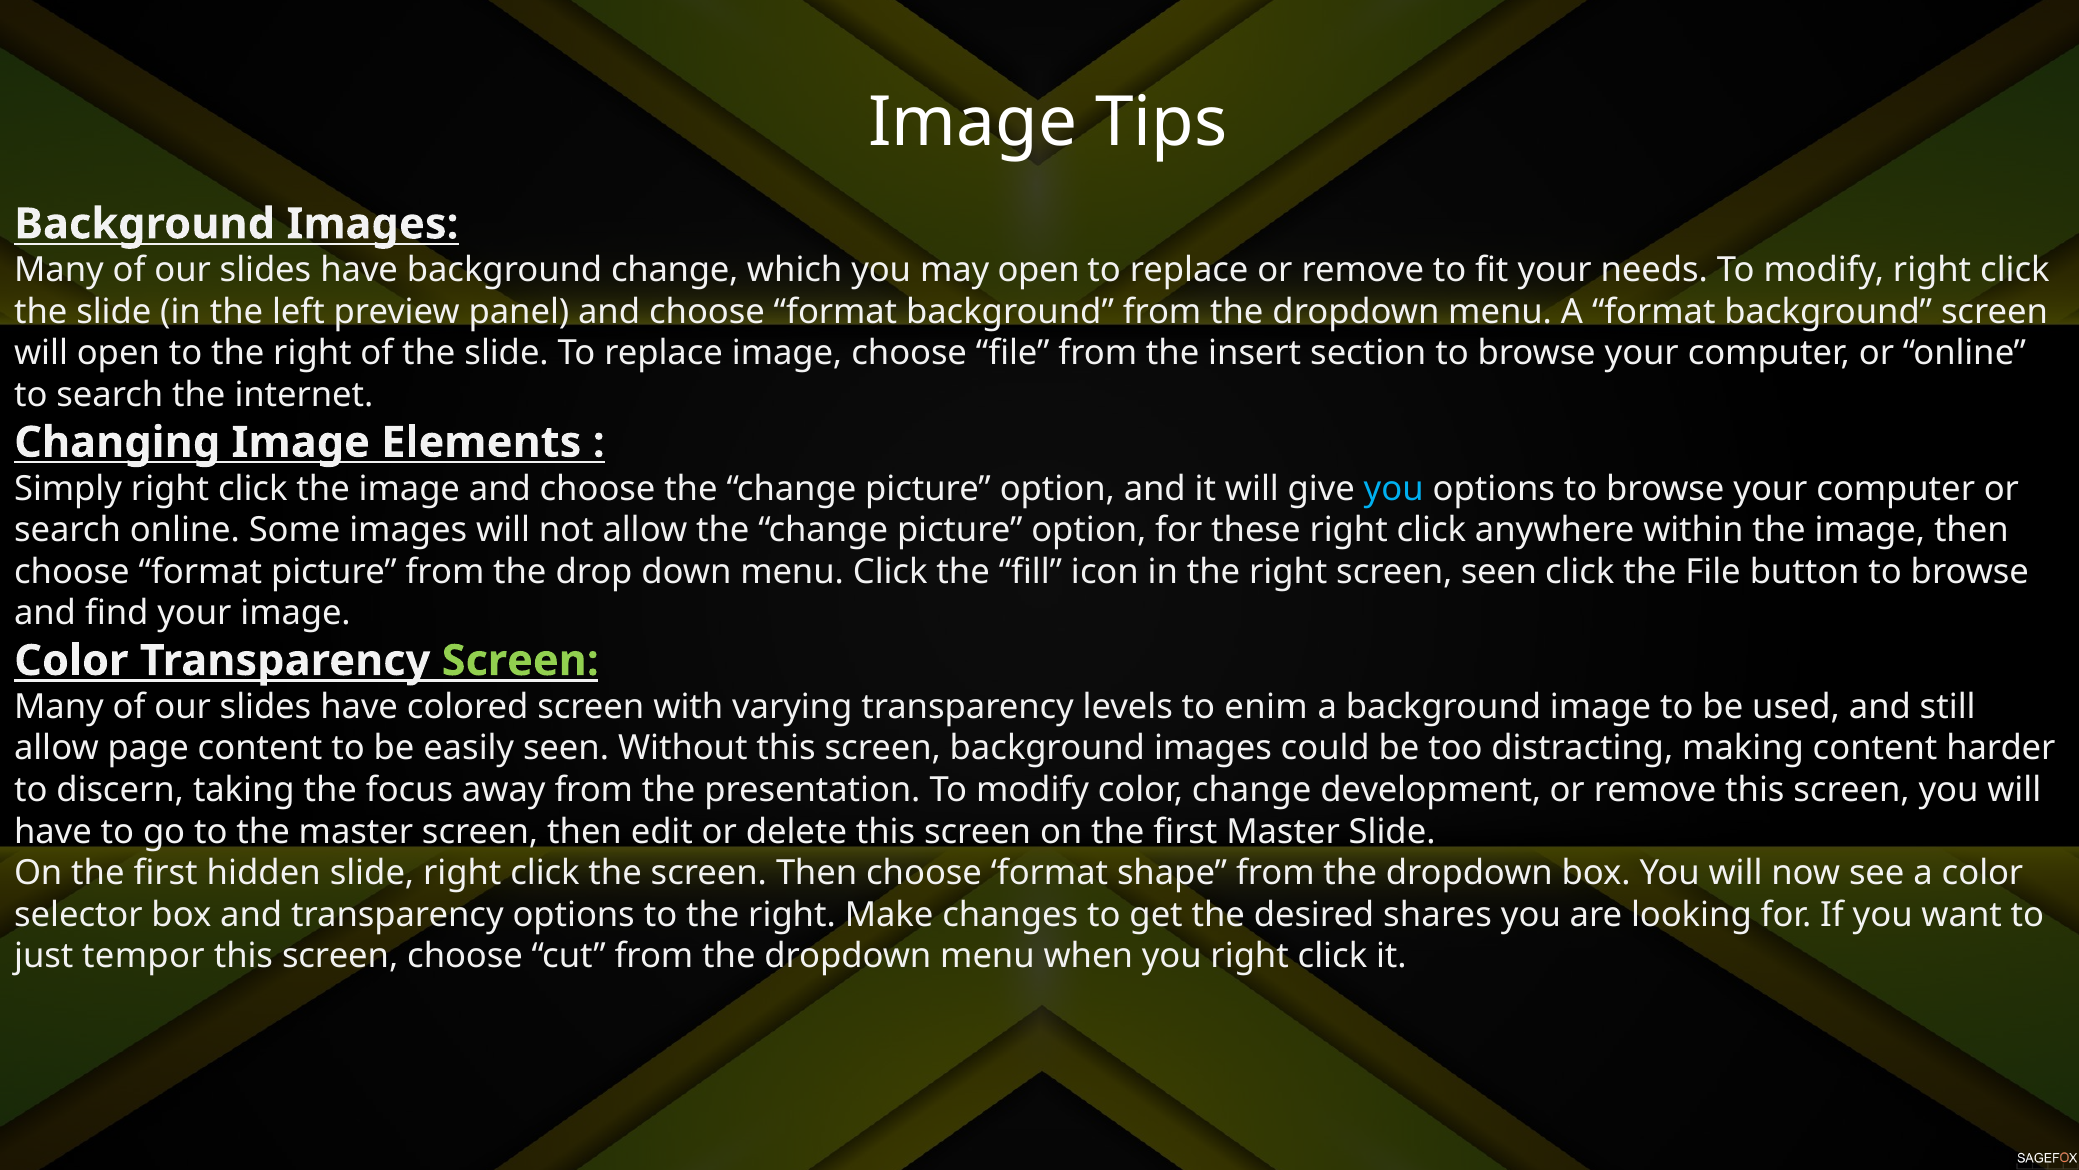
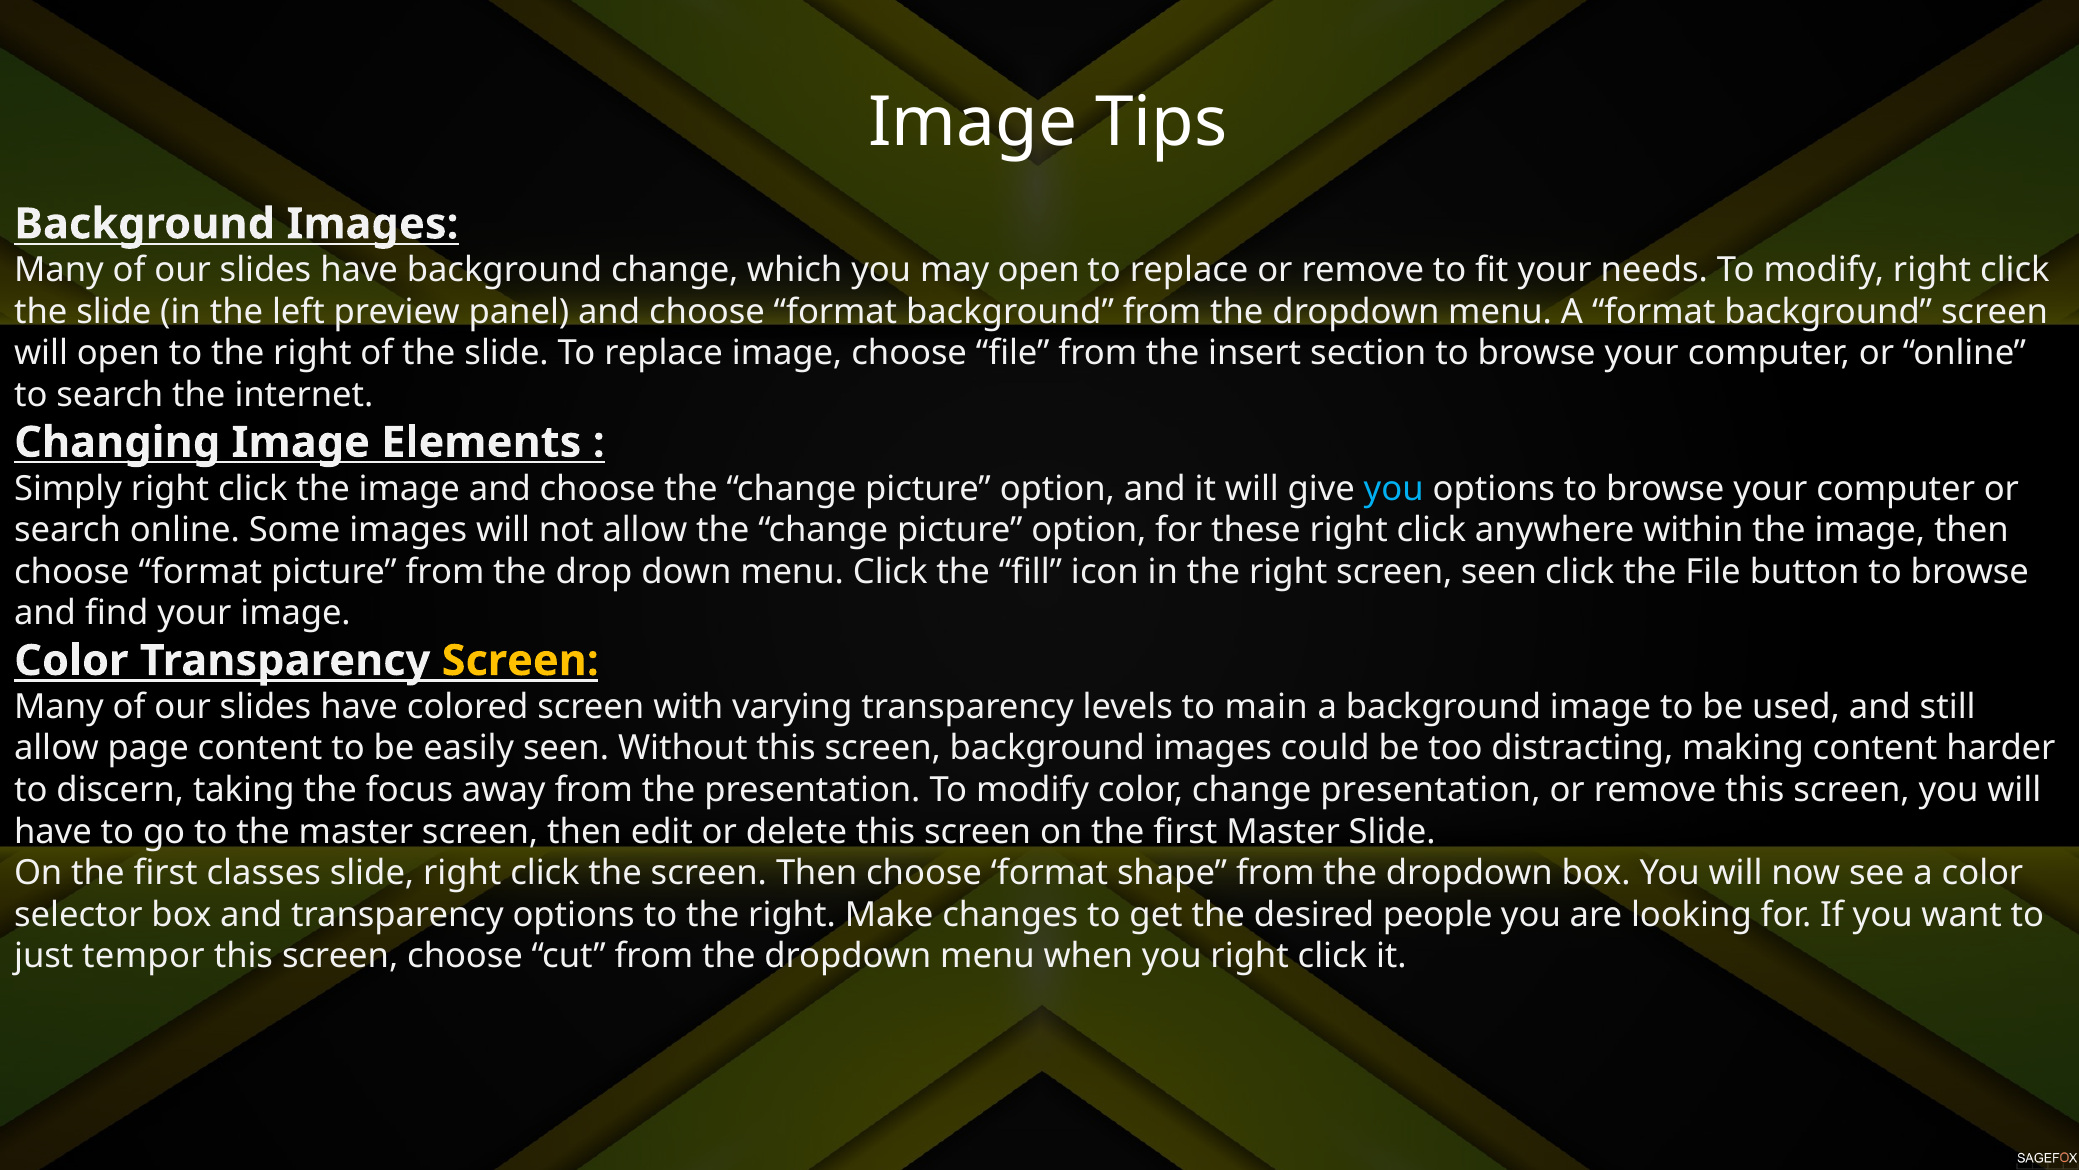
Screen at (520, 660) colour: light green -> yellow
enim: enim -> main
change development: development -> presentation
hidden: hidden -> classes
shares: shares -> people
